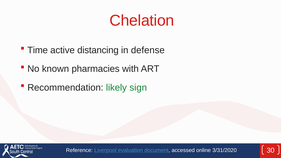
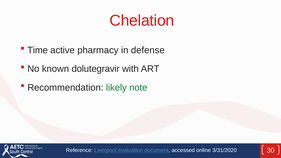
distancing: distancing -> pharmacy
pharmacies: pharmacies -> dolutegravir
sign: sign -> note
